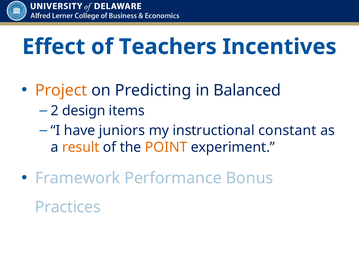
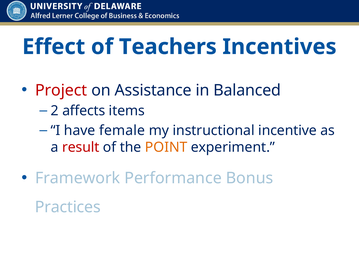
Project colour: orange -> red
Predicting: Predicting -> Assistance
design: design -> affects
juniors: juniors -> female
constant: constant -> incentive
result colour: orange -> red
